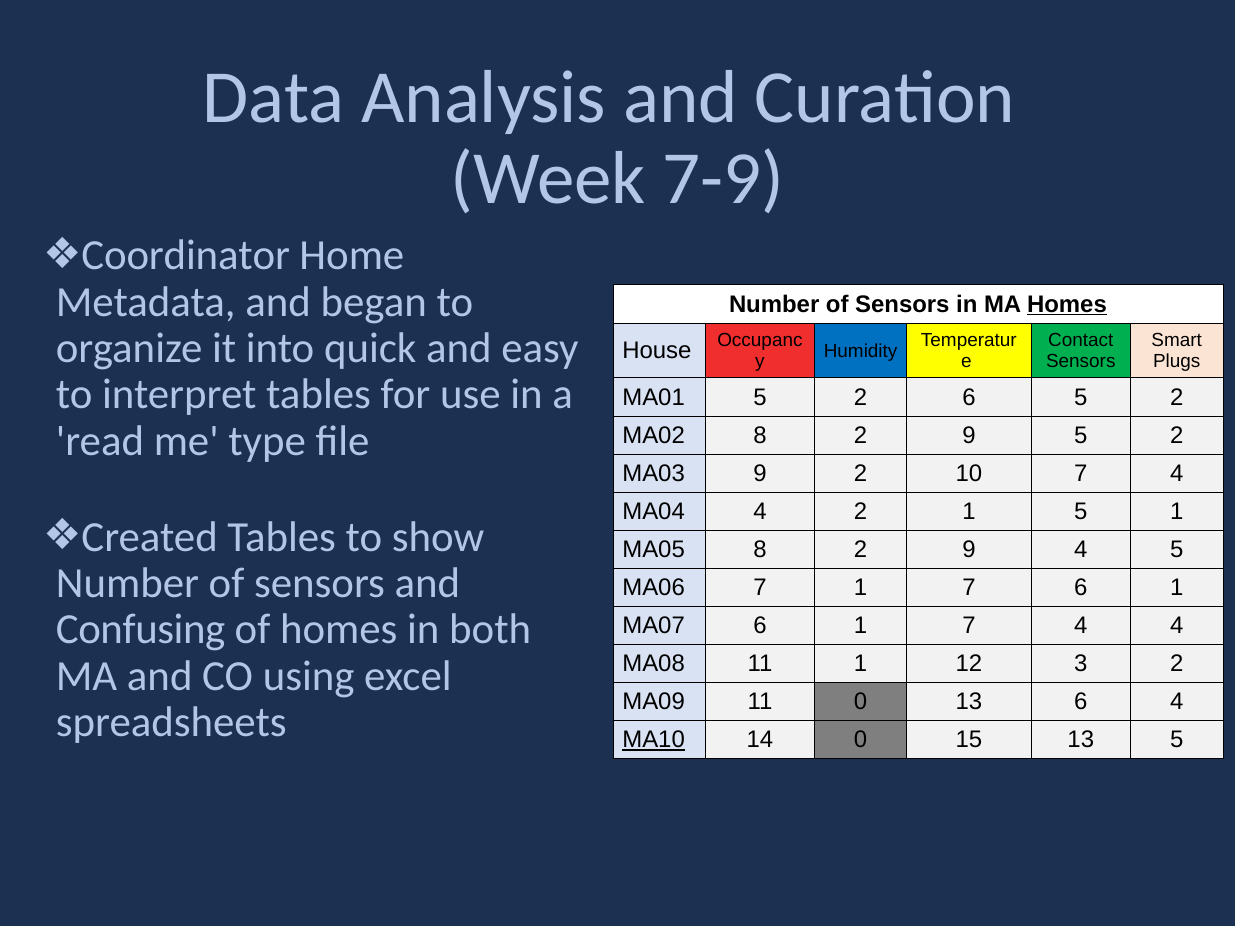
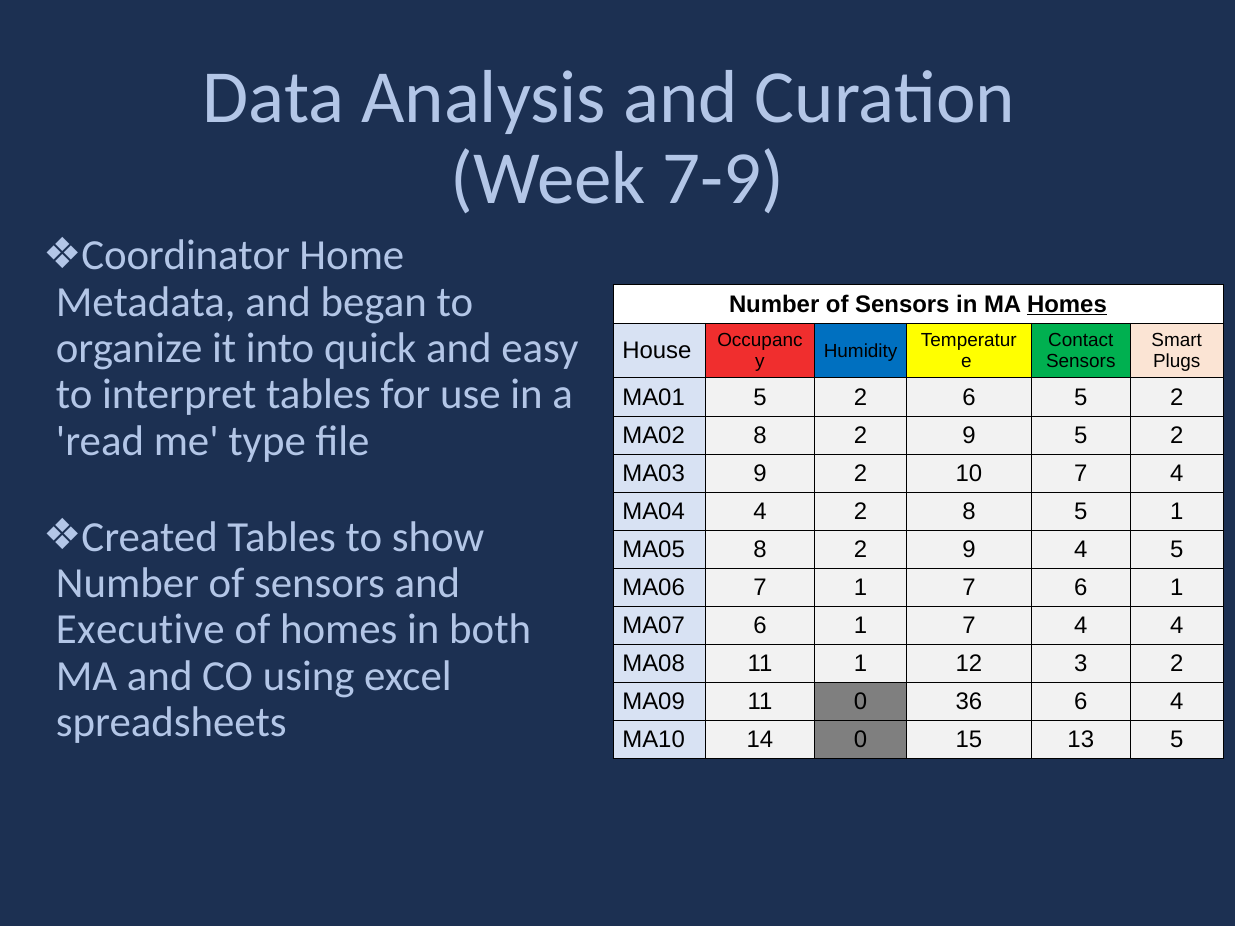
2 1: 1 -> 8
Confusing: Confusing -> Executive
0 13: 13 -> 36
MA10 underline: present -> none
